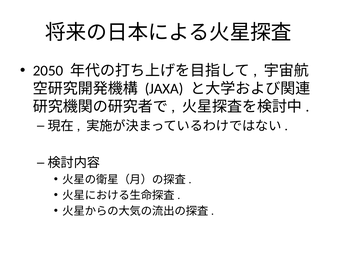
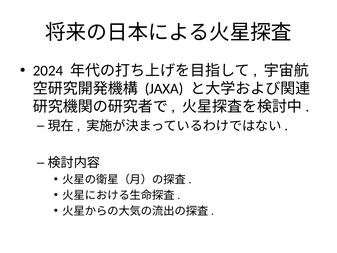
2050: 2050 -> 2024
